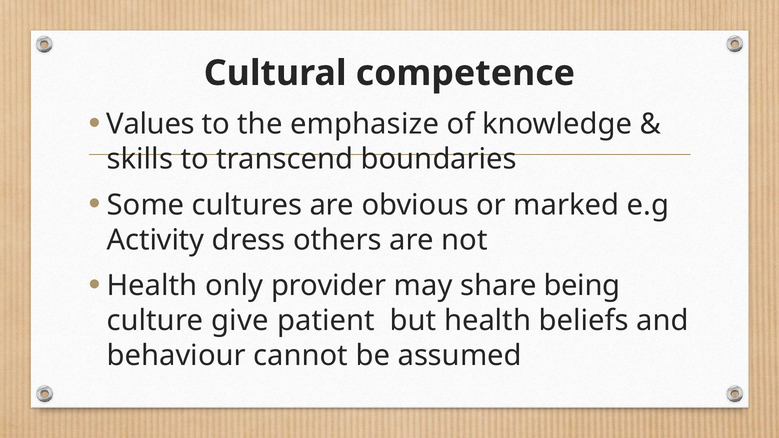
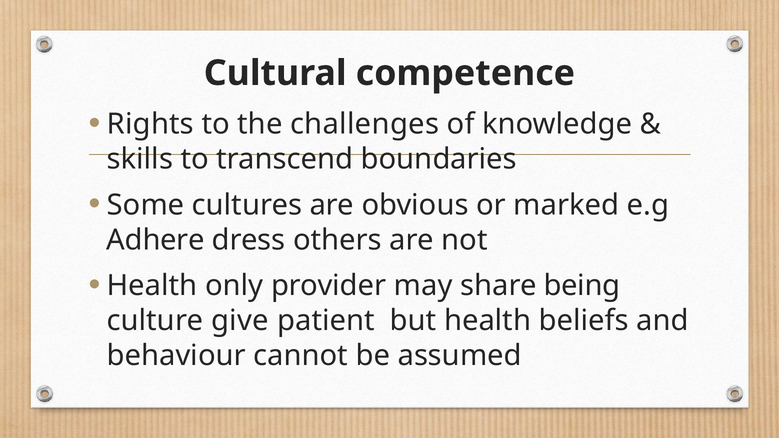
Values: Values -> Rights
emphasize: emphasize -> challenges
Activity: Activity -> Adhere
